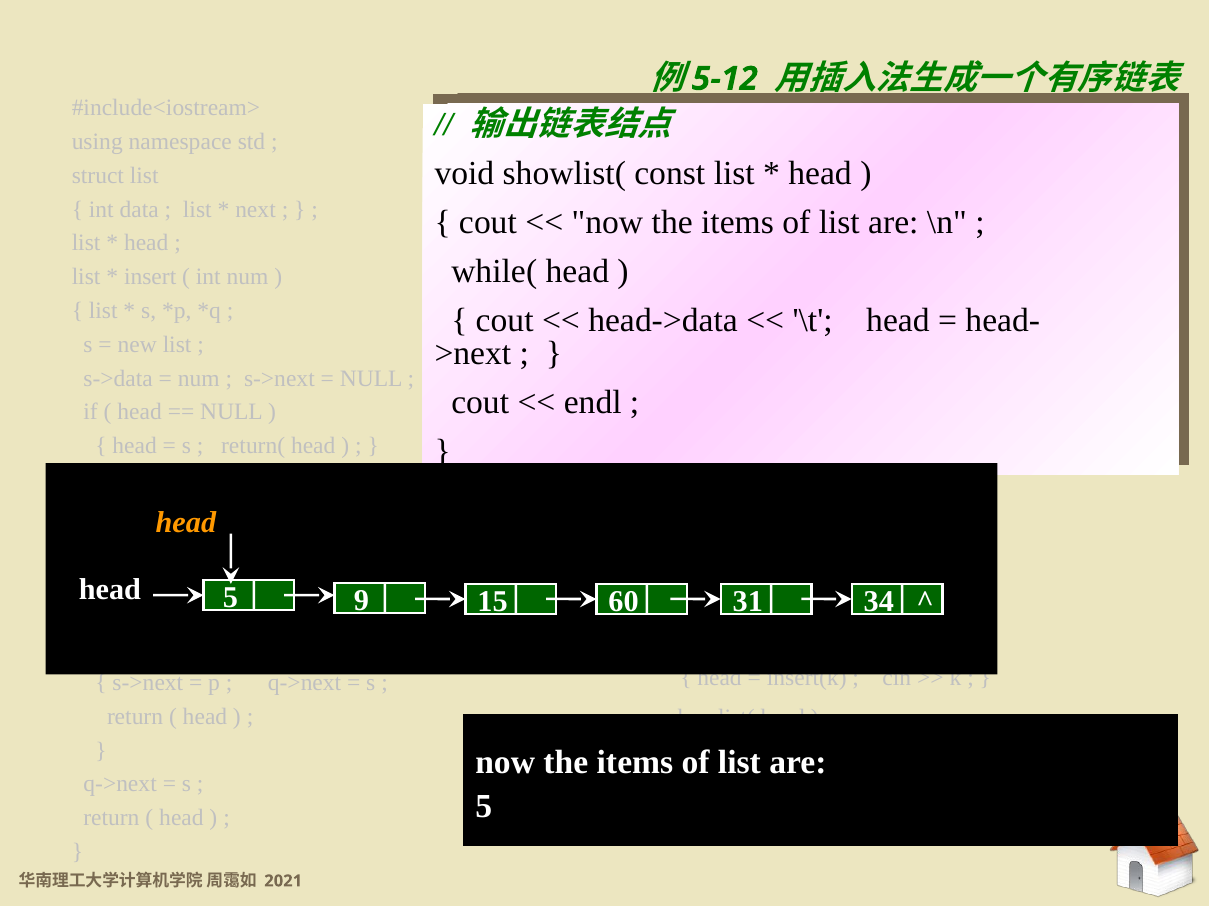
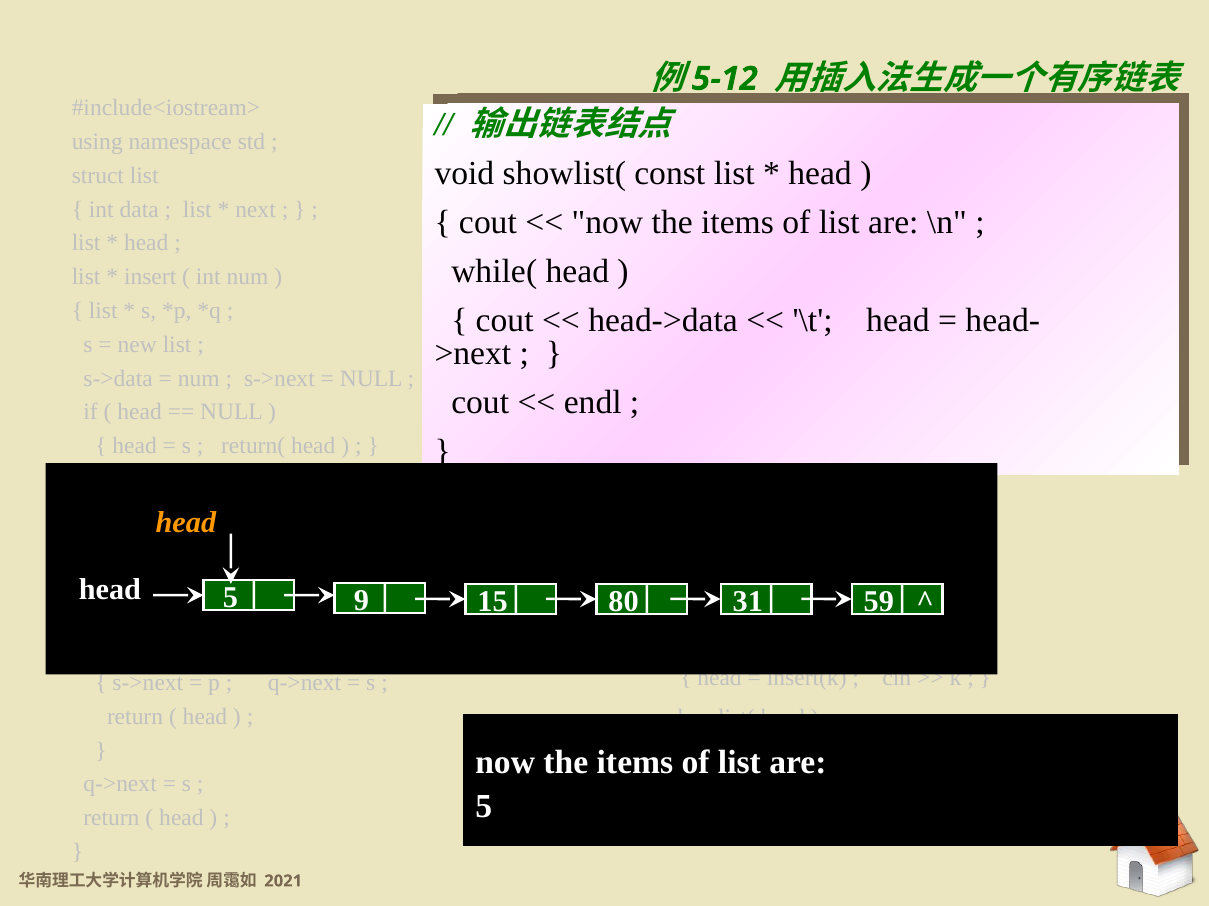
60: 60 -> 80
34: 34 -> 59
